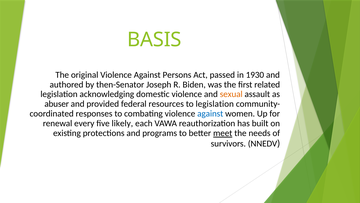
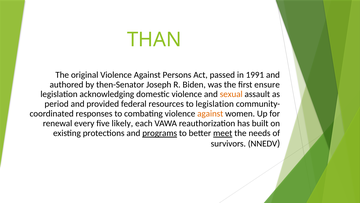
BASIS: BASIS -> THAN
1930: 1930 -> 1991
related: related -> ensure
abuser: abuser -> period
against at (210, 113) colour: blue -> orange
programs underline: none -> present
